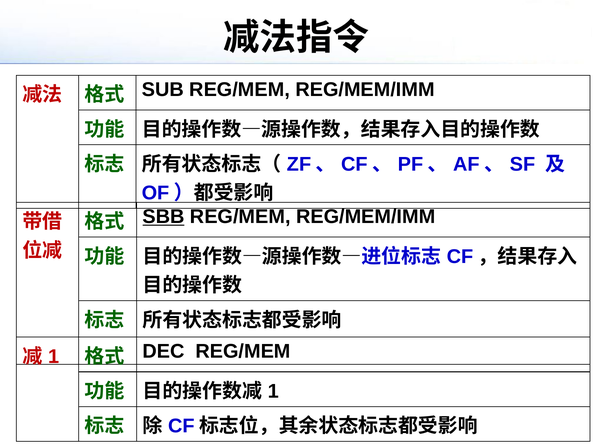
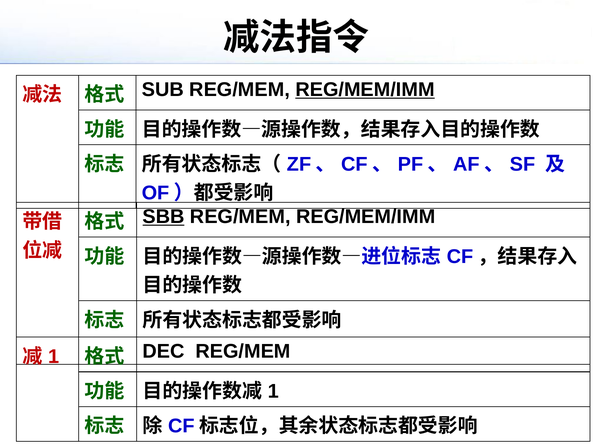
REG/MEM/IMM at (365, 90) underline: none -> present
